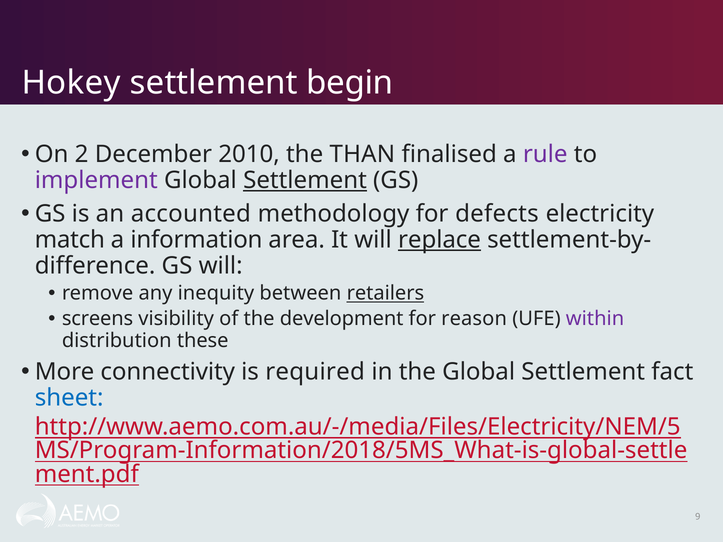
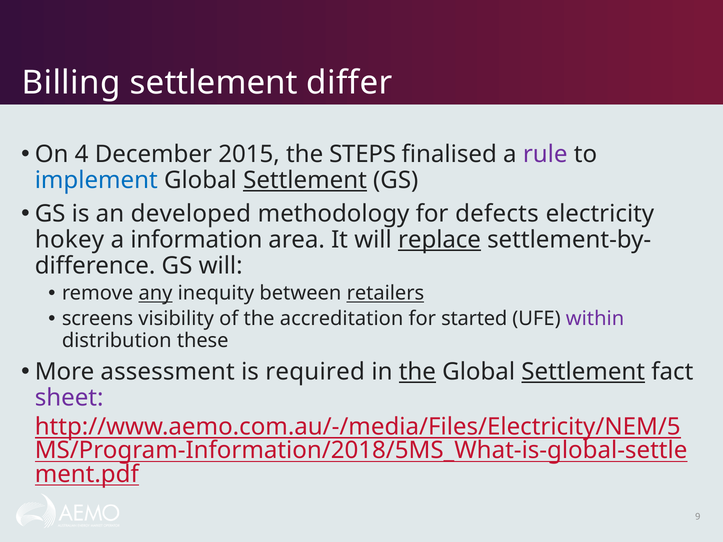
Hokey: Hokey -> Billing
begin: begin -> differ
2: 2 -> 4
2010: 2010 -> 2015
THAN: THAN -> STEPS
implement colour: purple -> blue
accounted: accounted -> developed
match: match -> hokey
any underline: none -> present
development: development -> accreditation
reason: reason -> started
connectivity: connectivity -> assessment
the at (417, 372) underline: none -> present
Settlement at (583, 372) underline: none -> present
sheet colour: blue -> purple
